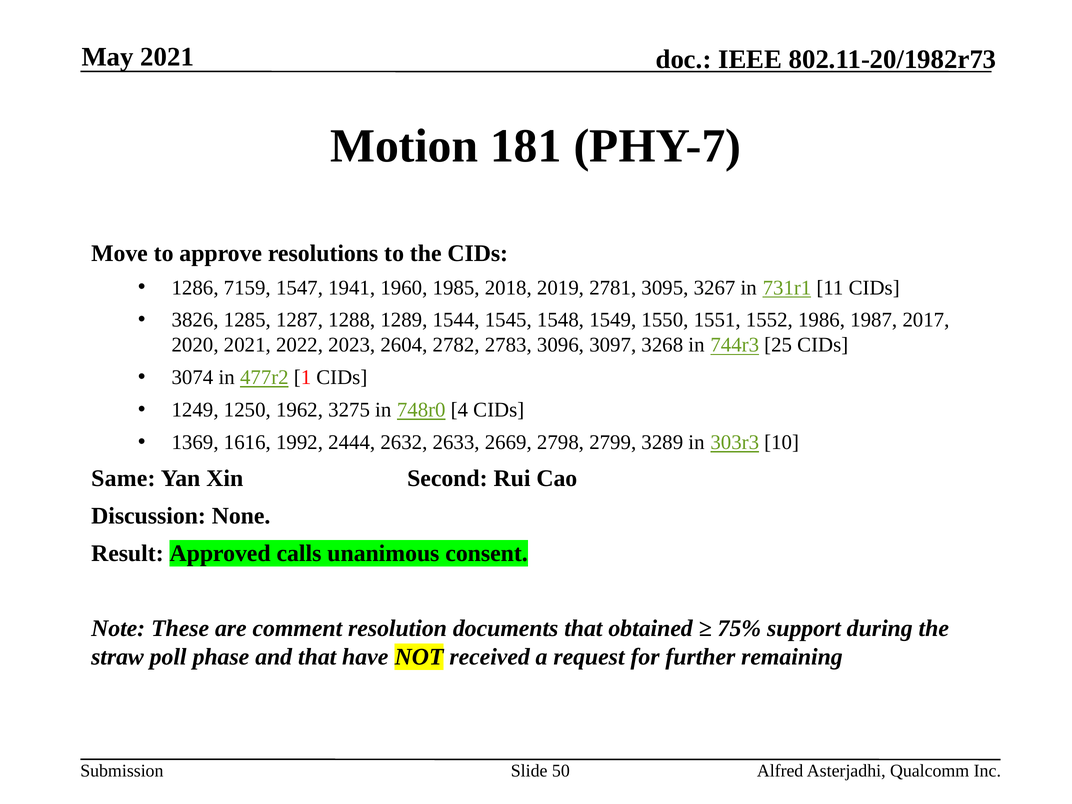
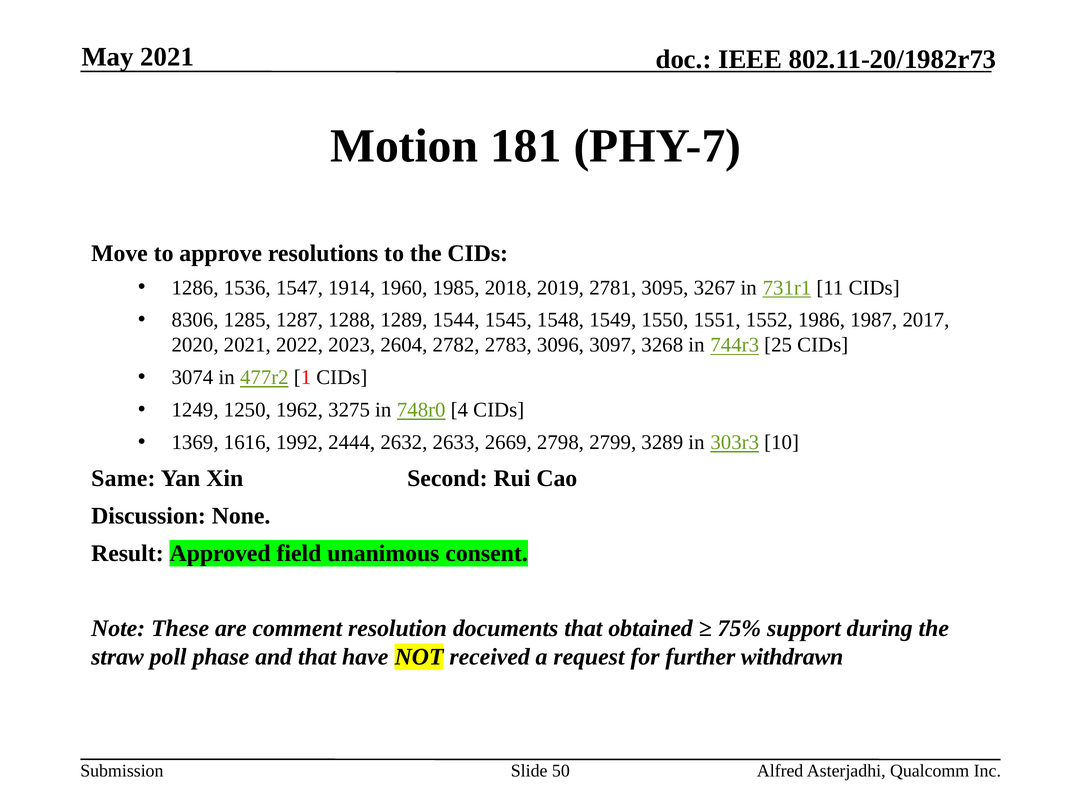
7159: 7159 -> 1536
1941: 1941 -> 1914
3826: 3826 -> 8306
calls: calls -> field
remaining: remaining -> withdrawn
